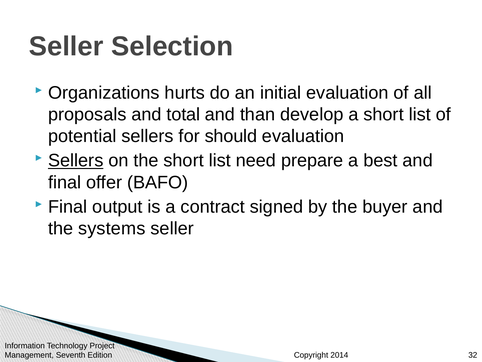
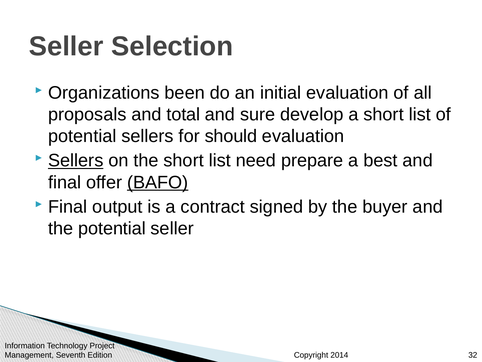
hurts: hurts -> been
than: than -> sure
BAFO underline: none -> present
the systems: systems -> potential
